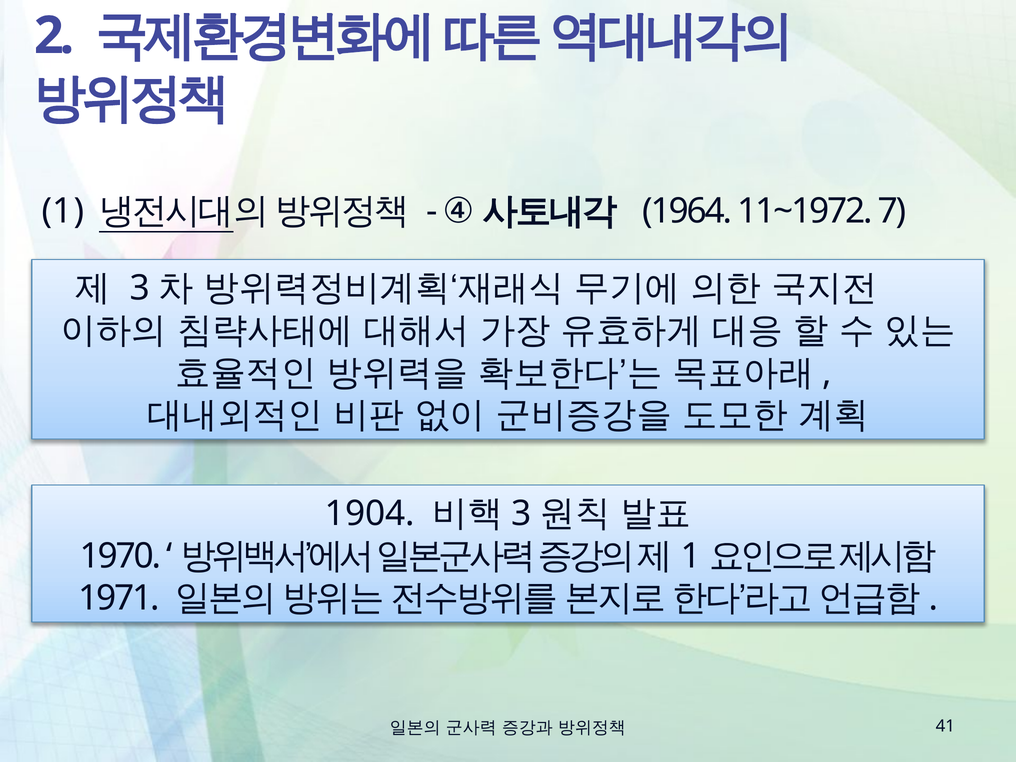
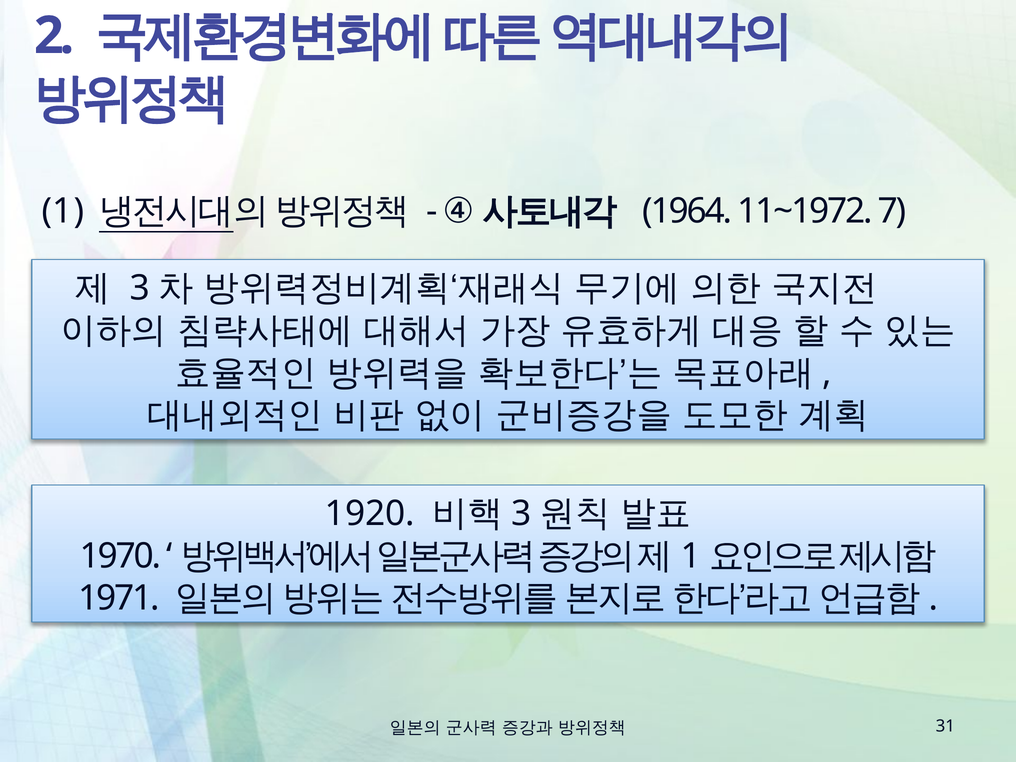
1904: 1904 -> 1920
41: 41 -> 31
